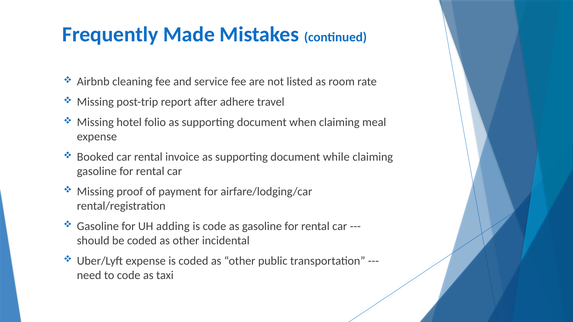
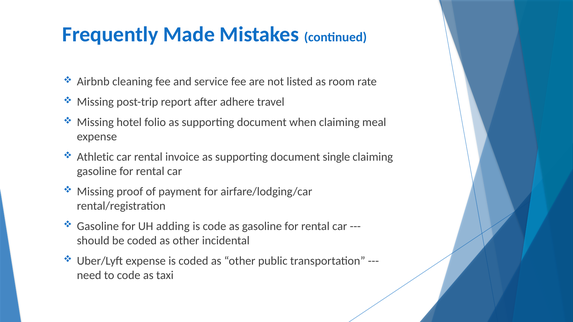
Booked: Booked -> Athletic
while: while -> single
